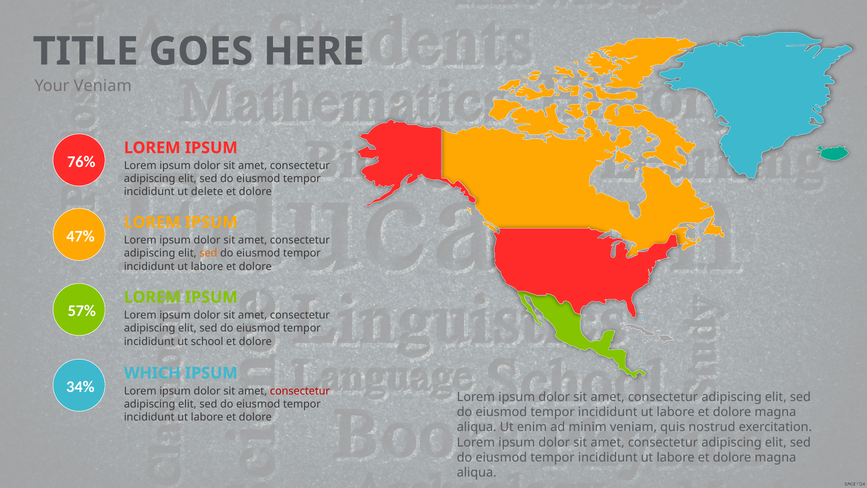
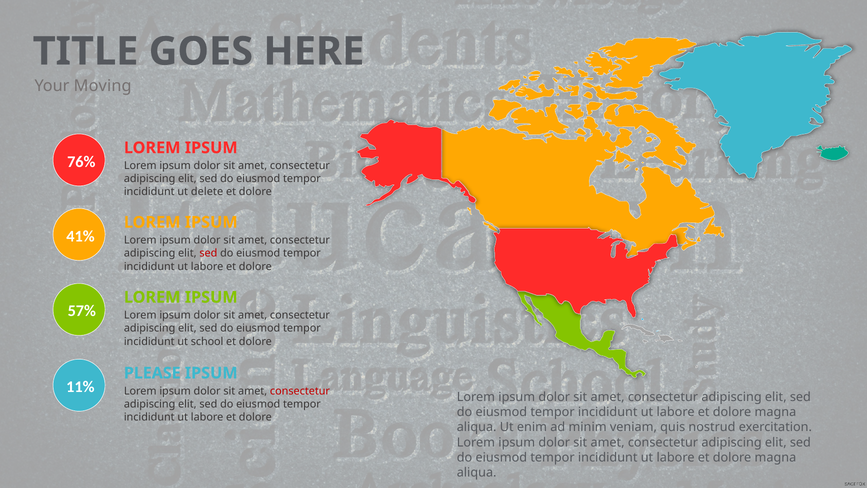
Your Veniam: Veniam -> Moving
47%: 47% -> 41%
sed at (208, 253) colour: orange -> red
WHICH: WHICH -> PLEASE
34%: 34% -> 11%
